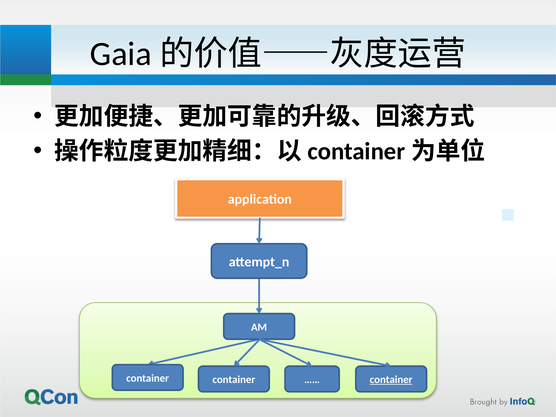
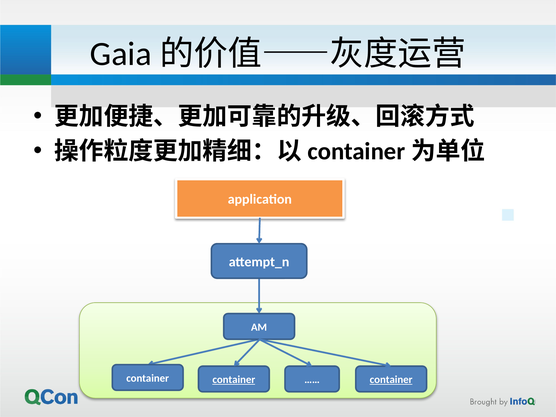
container at (234, 380) underline: none -> present
